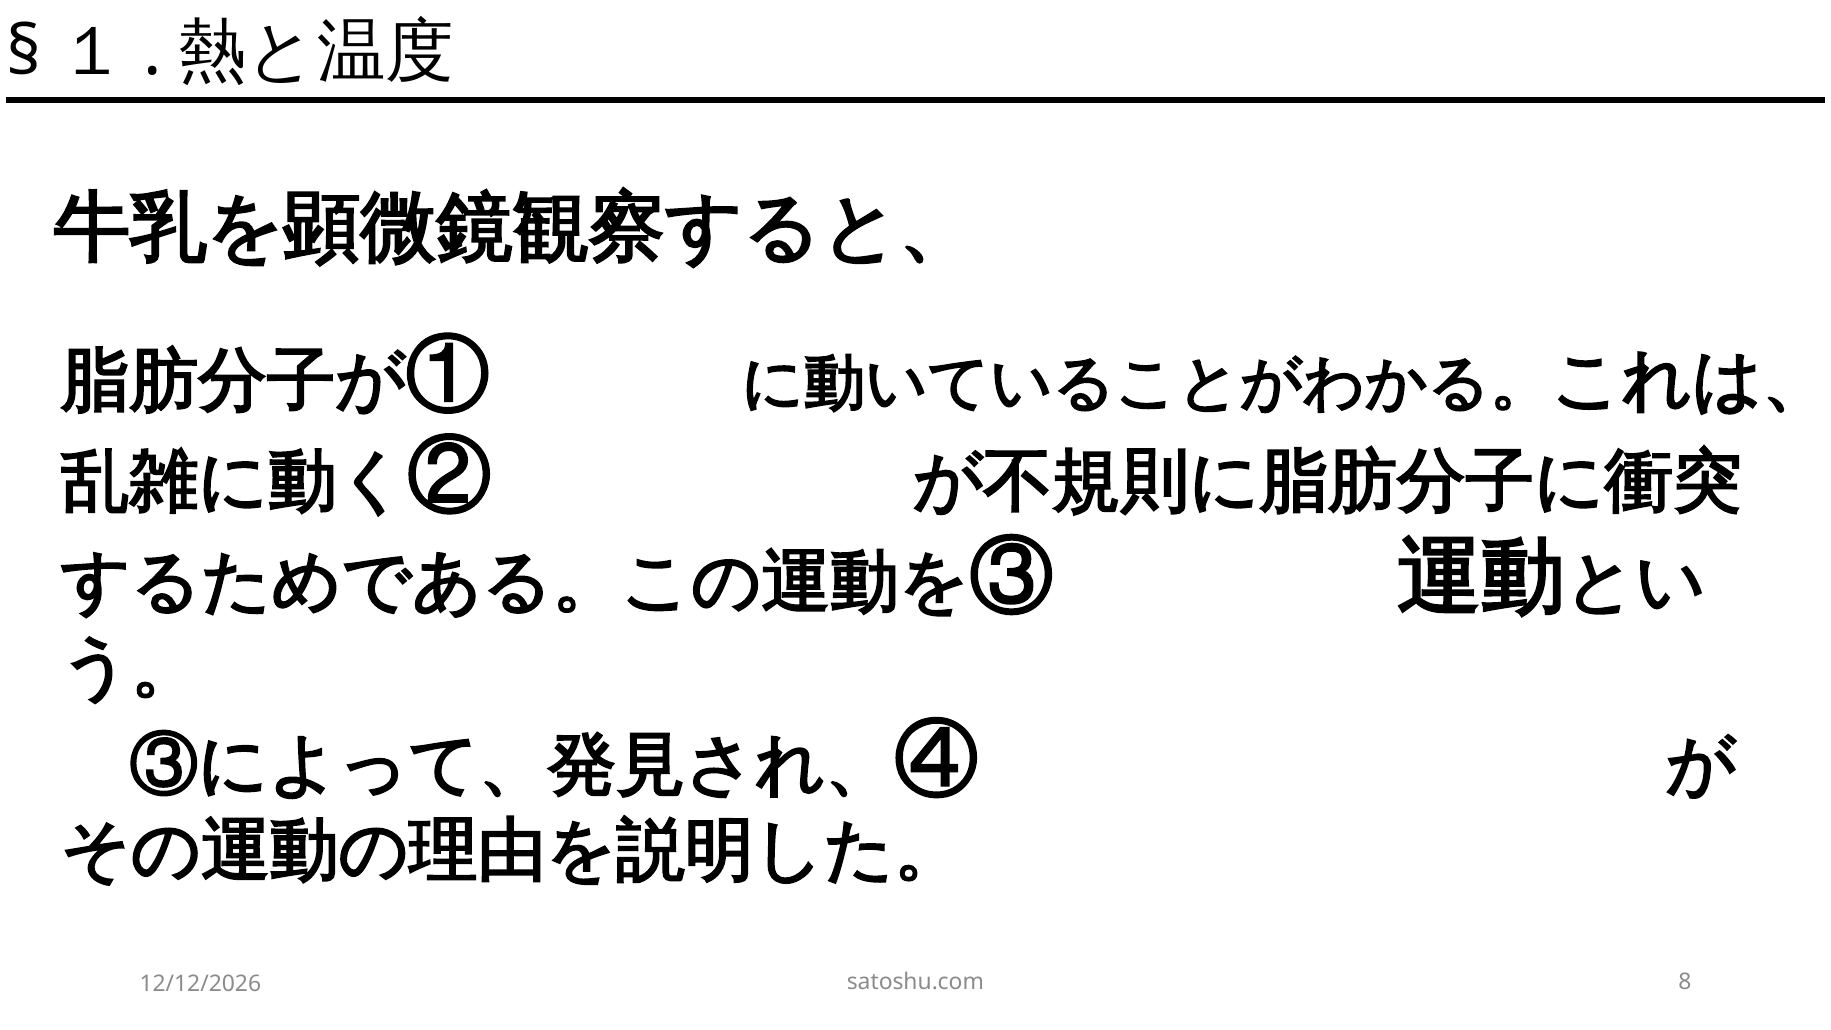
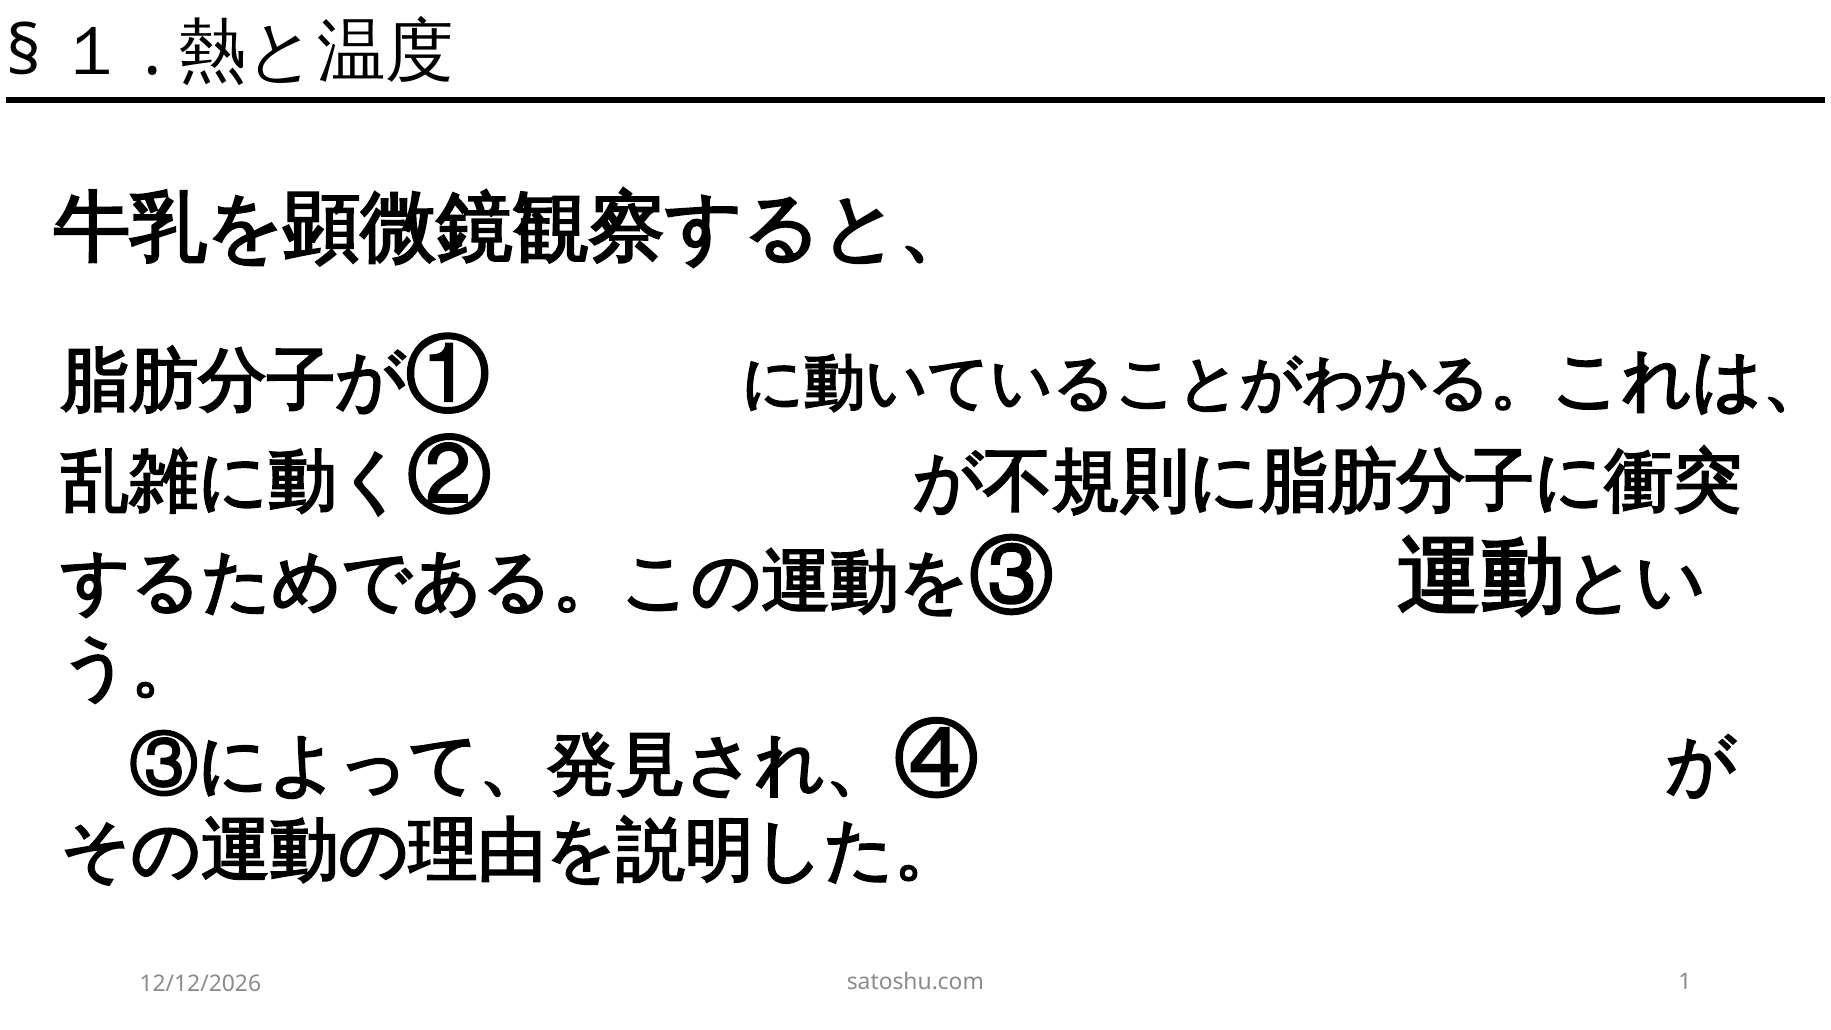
8: 8 -> 1
